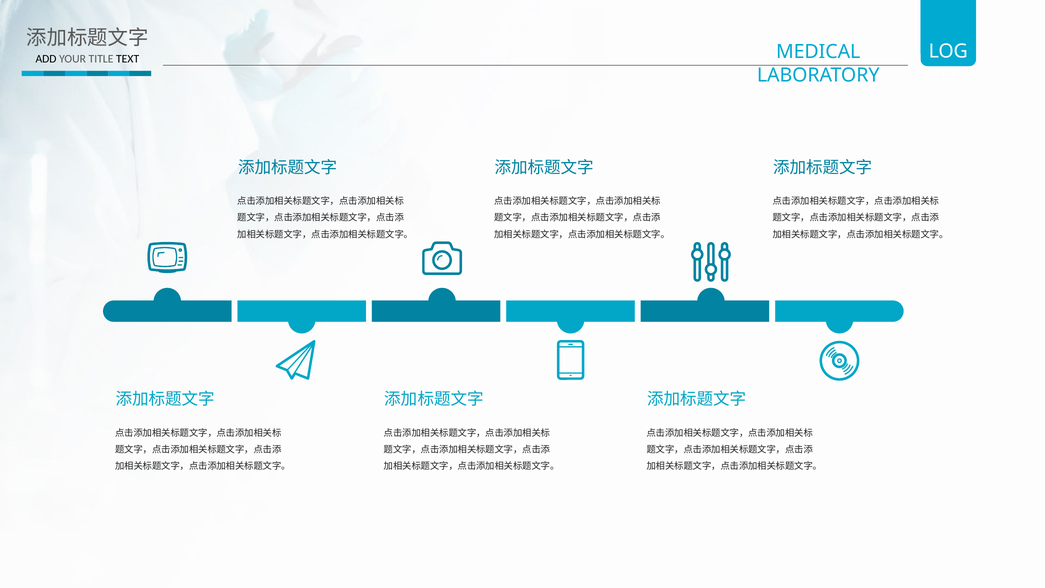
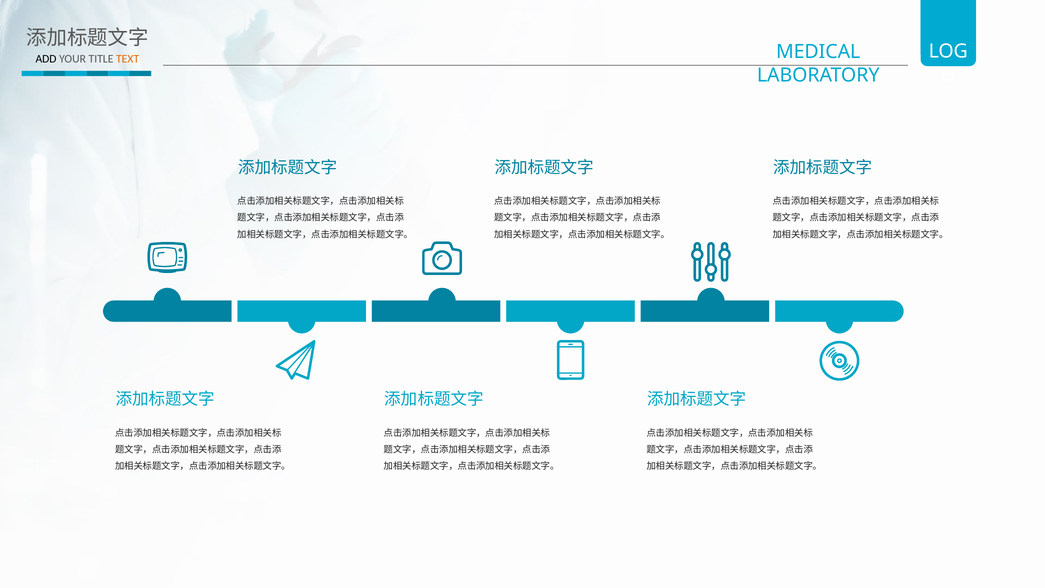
TEXT colour: black -> orange
